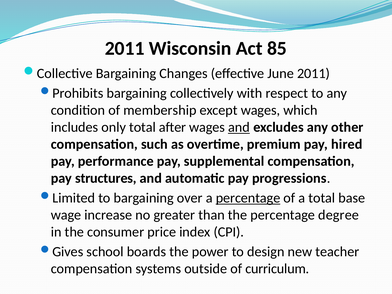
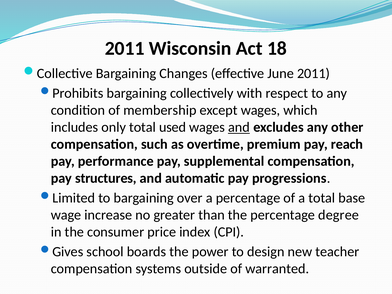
85: 85 -> 18
after: after -> used
hired: hired -> reach
percentage at (248, 198) underline: present -> none
curriculum: curriculum -> warranted
